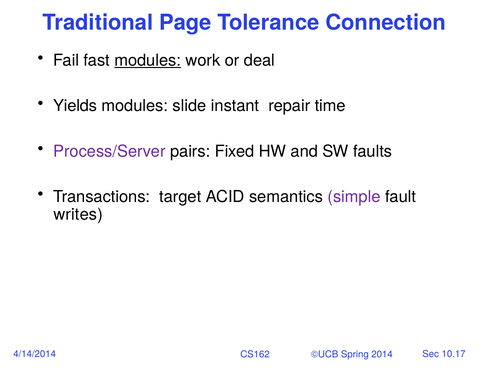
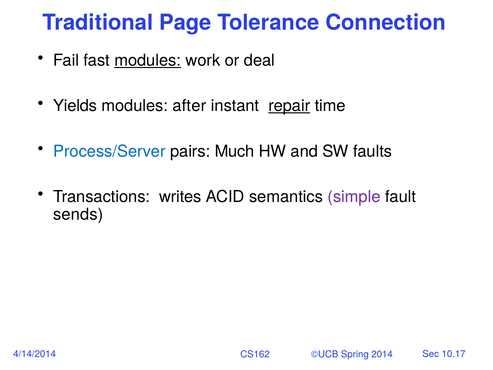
slide: slide -> after
repair underline: none -> present
Process/Server colour: purple -> blue
Fixed: Fixed -> Much
target: target -> writes
writes: writes -> sends
